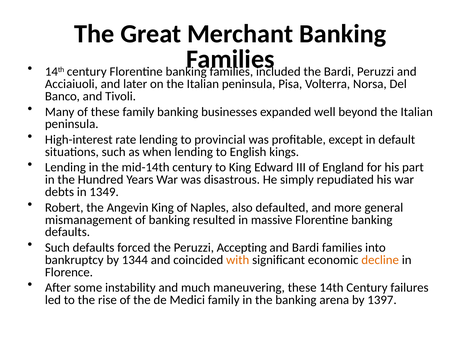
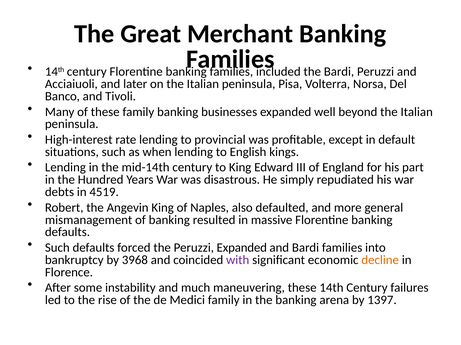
1349: 1349 -> 4519
Peruzzi Accepting: Accepting -> Expanded
1344: 1344 -> 3968
with colour: orange -> purple
